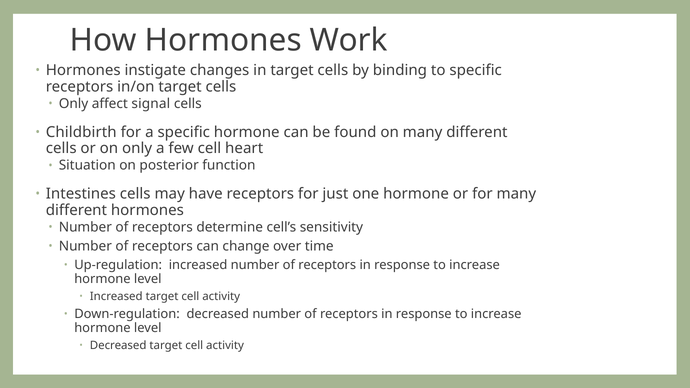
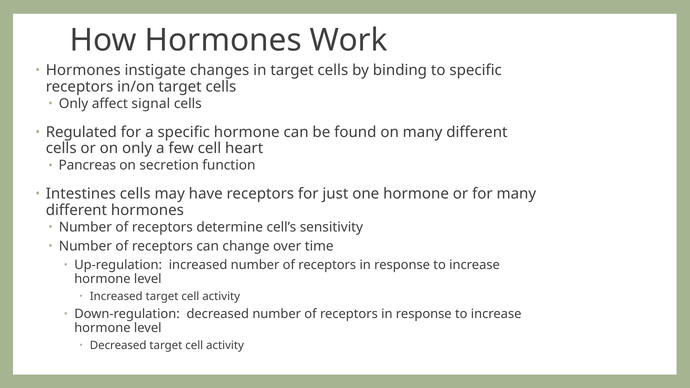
Childbirth: Childbirth -> Regulated
Situation: Situation -> Pancreas
posterior: posterior -> secretion
